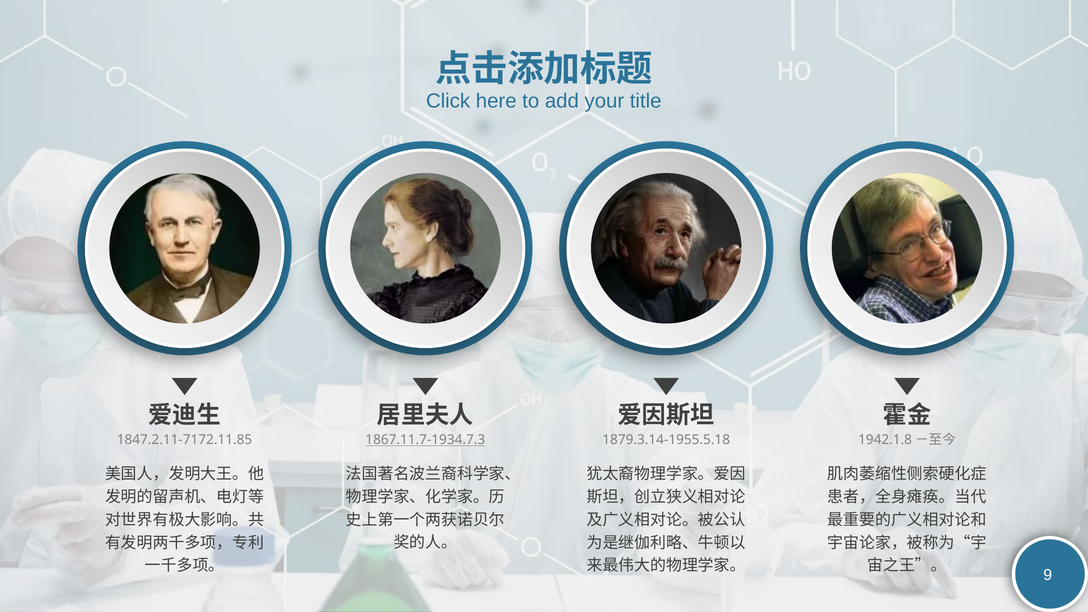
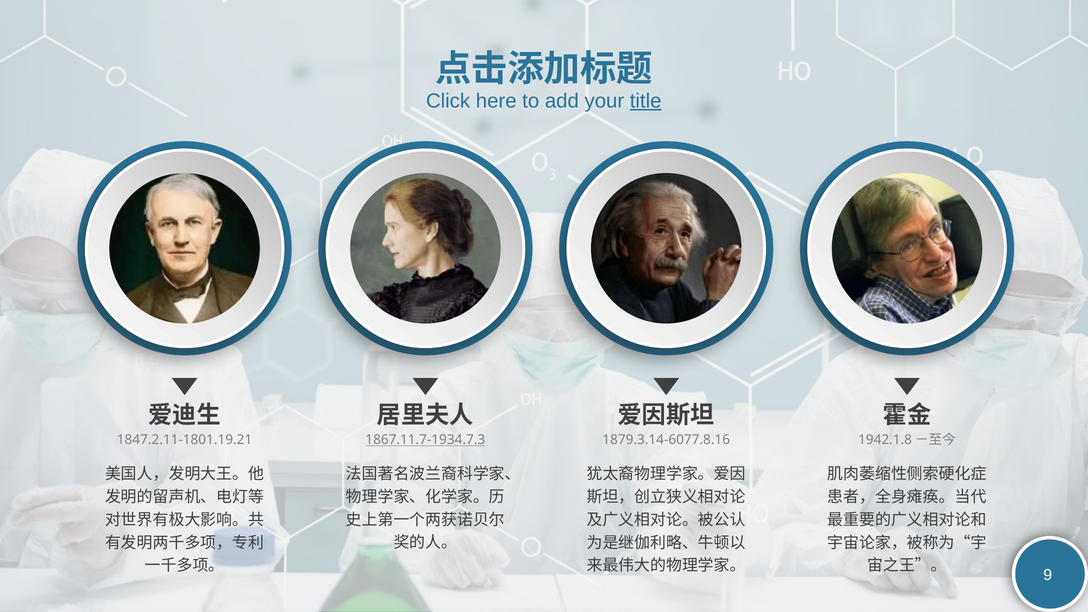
title underline: none -> present
1847.2.11-7172.11.85: 1847.2.11-7172.11.85 -> 1847.2.11-1801.19.21
1879.3.14-1955.5.18: 1879.3.14-1955.5.18 -> 1879.3.14-6077.8.16
